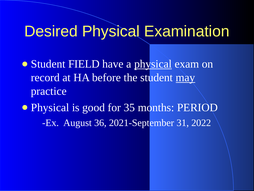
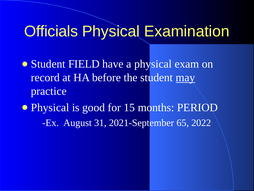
Desired: Desired -> Officials
physical at (153, 64) underline: present -> none
35: 35 -> 15
36: 36 -> 31
31: 31 -> 65
